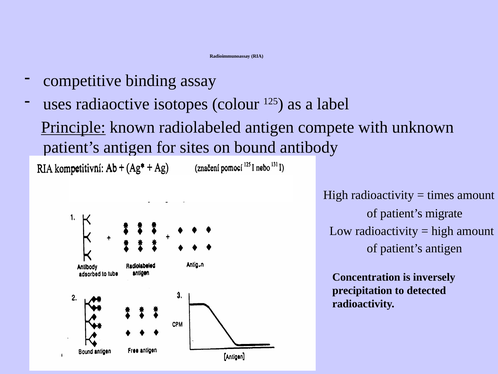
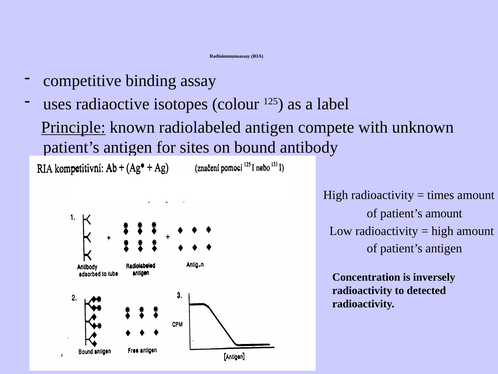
patient’s migrate: migrate -> amount
precipitation at (362, 290): precipitation -> radioactivity
